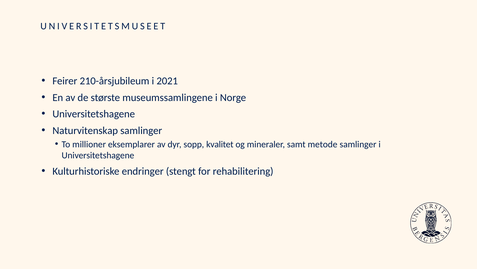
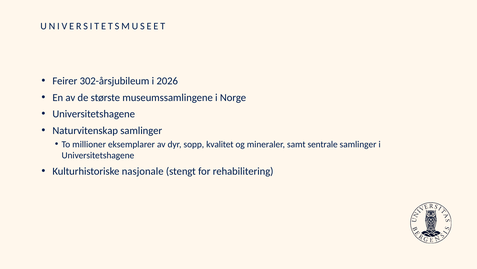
210-årsjubileum: 210-årsjubileum -> 302-årsjubileum
2021: 2021 -> 2026
metode: metode -> sentrale
endringer: endringer -> nasjonale
